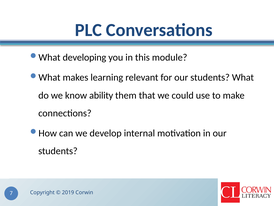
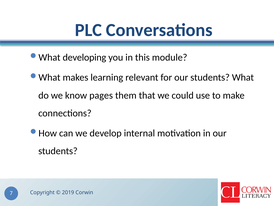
ability: ability -> pages
